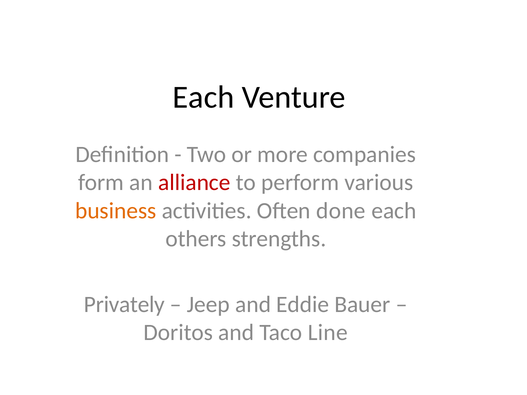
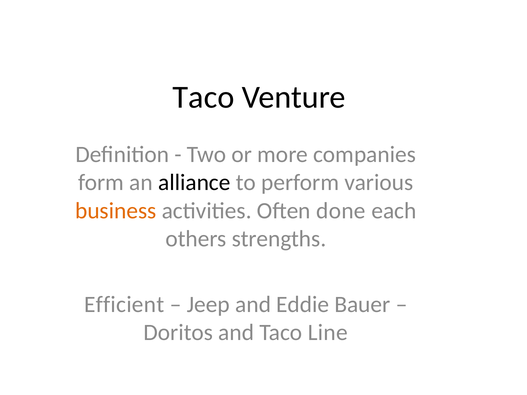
Each at (203, 97): Each -> Taco
alliance colour: red -> black
Privately: Privately -> Efficient
